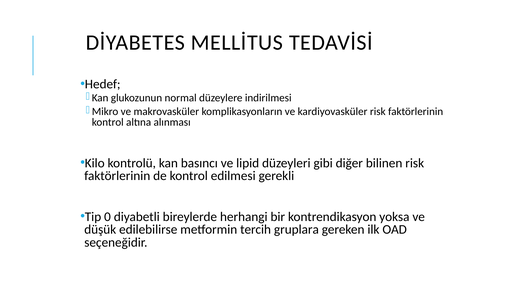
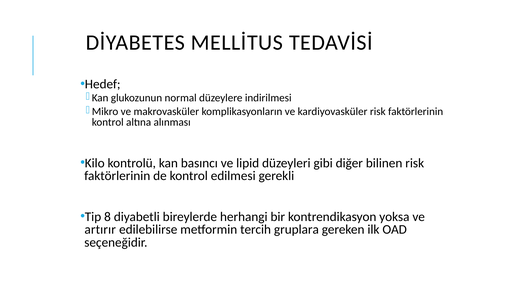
0: 0 -> 8
düşük: düşük -> artırır
